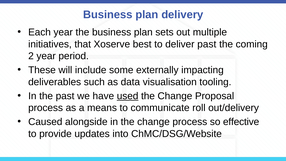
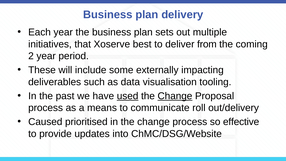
deliver past: past -> from
Change at (175, 96) underline: none -> present
alongside: alongside -> prioritised
